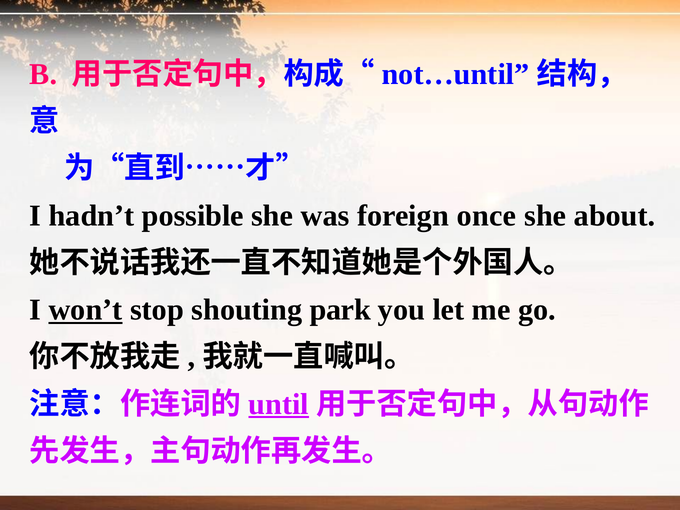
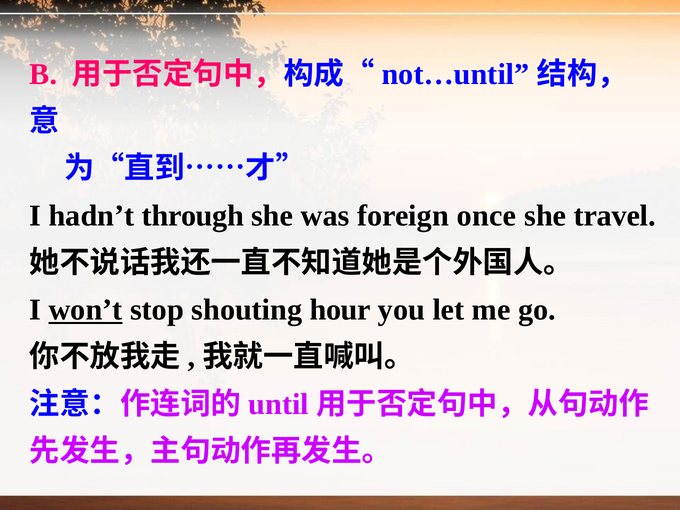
possible: possible -> through
about: about -> travel
park: park -> hour
until underline: present -> none
